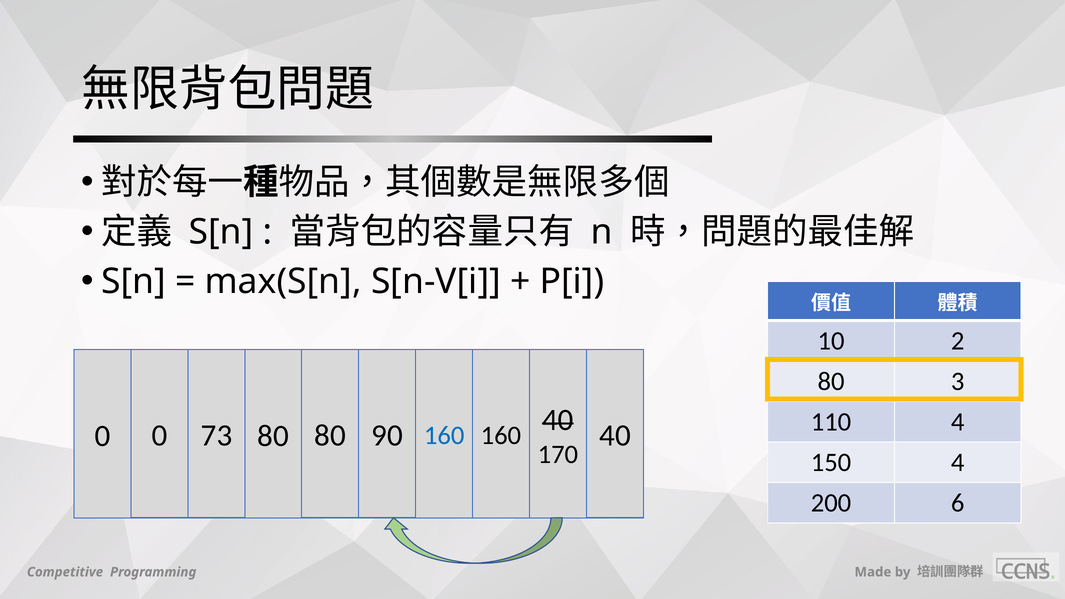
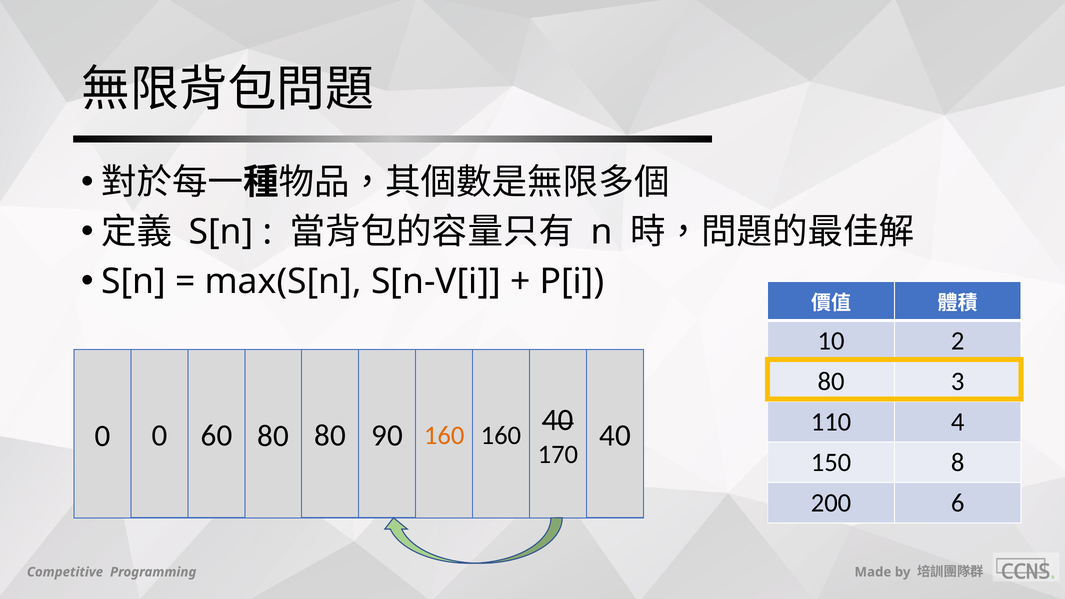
73: 73 -> 60
160 at (444, 436) colour: blue -> orange
150 4: 4 -> 8
